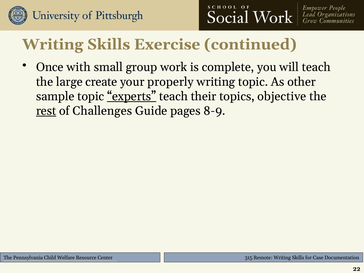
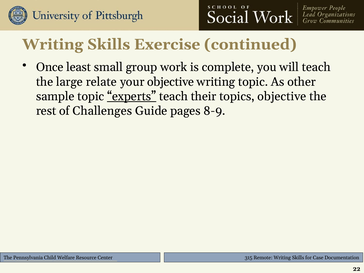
with: with -> least
create: create -> relate
your properly: properly -> objective
rest underline: present -> none
